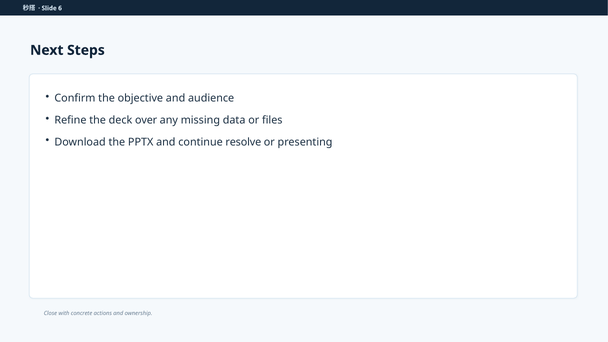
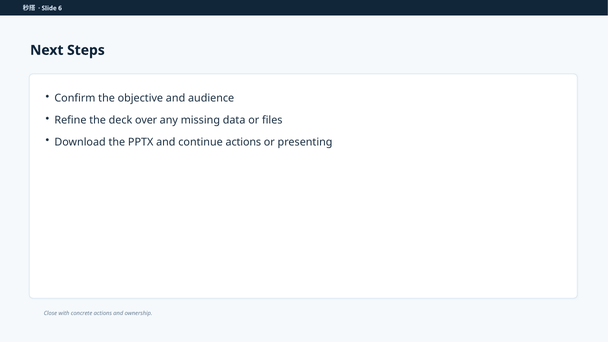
continue resolve: resolve -> actions
